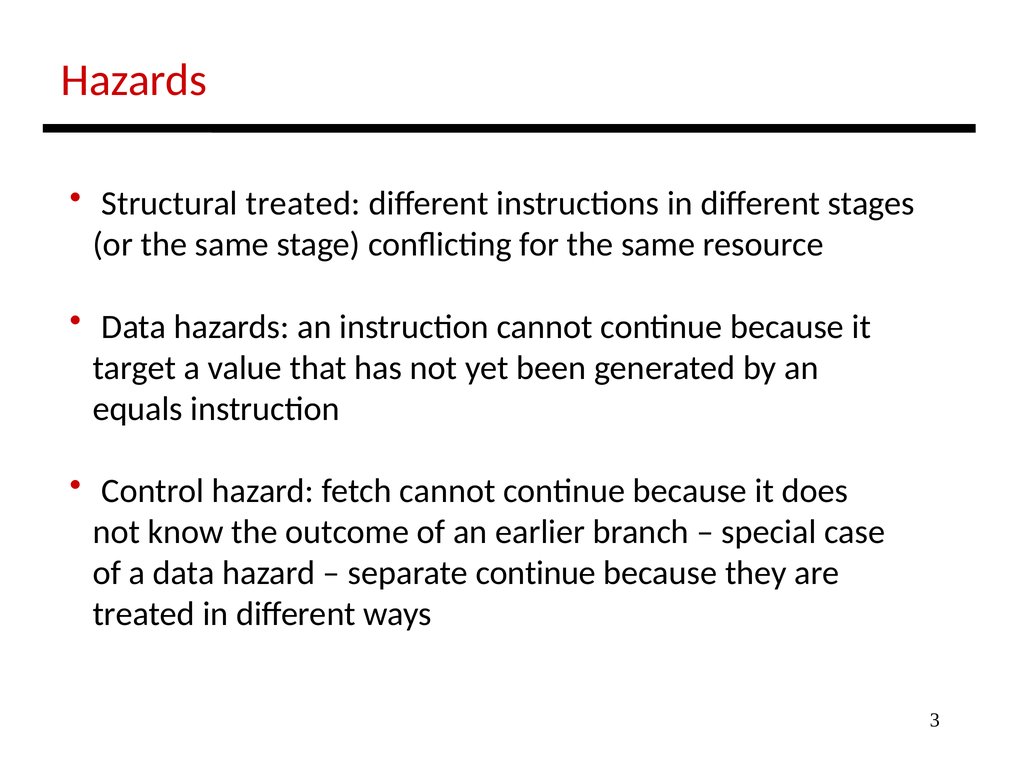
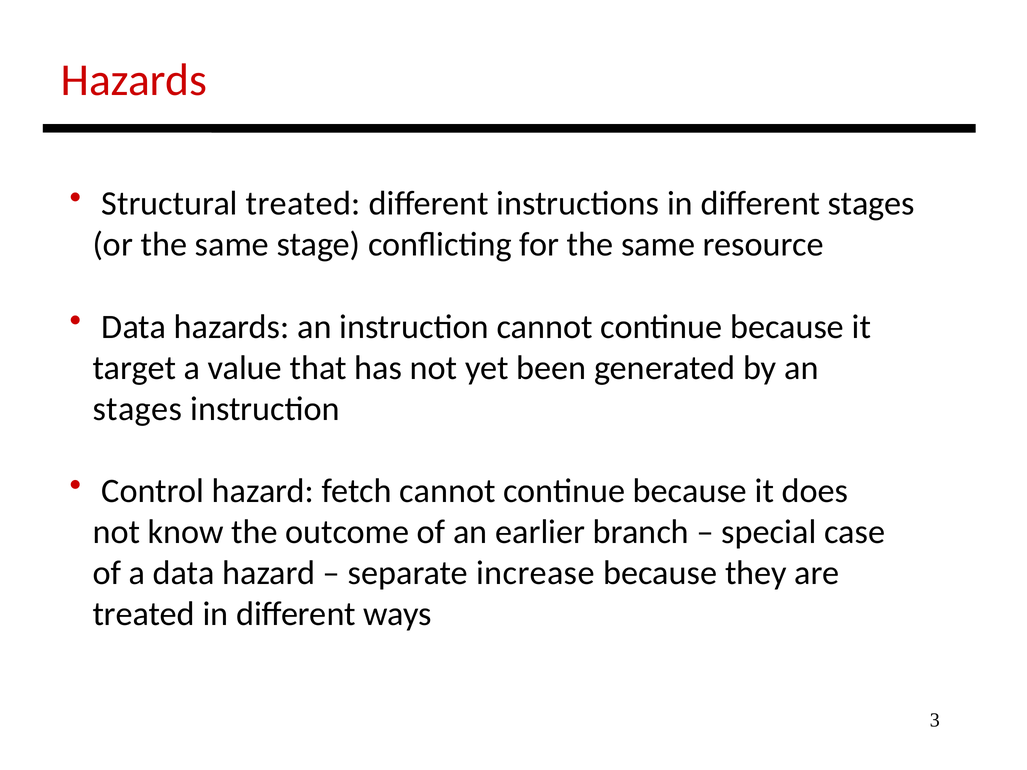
equals at (138, 409): equals -> stages
separate continue: continue -> increase
